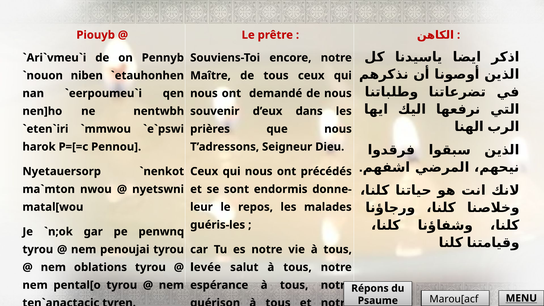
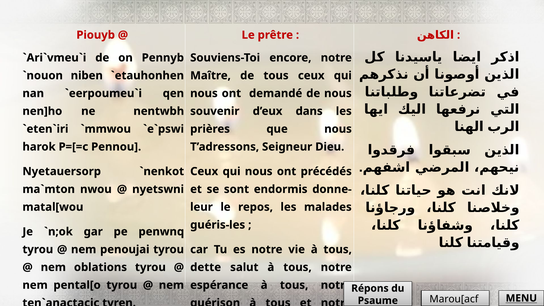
levée: levée -> dette
